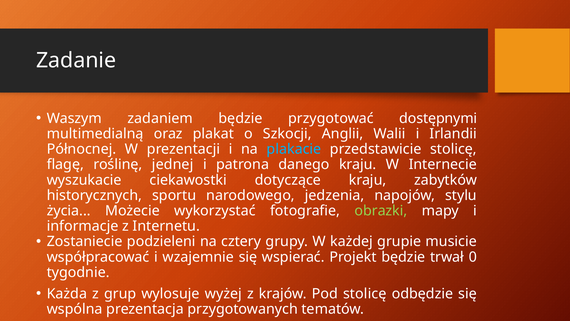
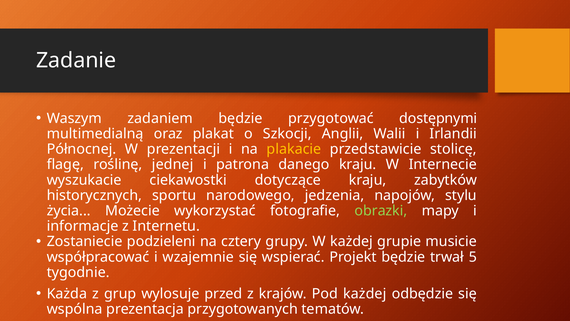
plakacie colour: light blue -> yellow
0: 0 -> 5
wyżej: wyżej -> przed
Pod stolicę: stolicę -> każdej
